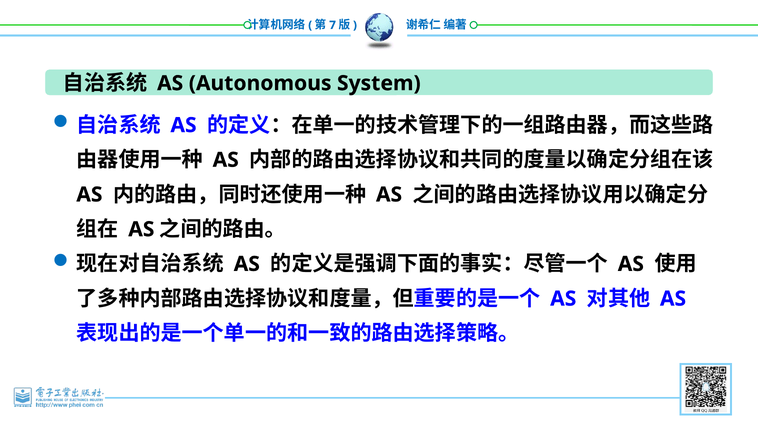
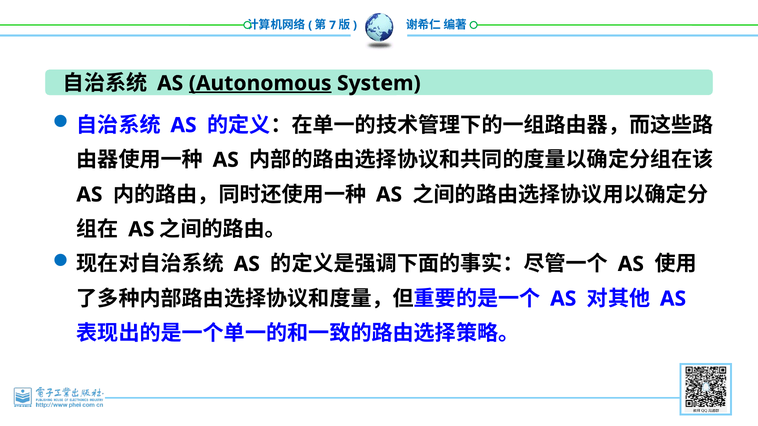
Autonomous underline: none -> present
